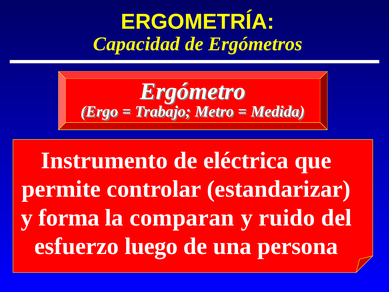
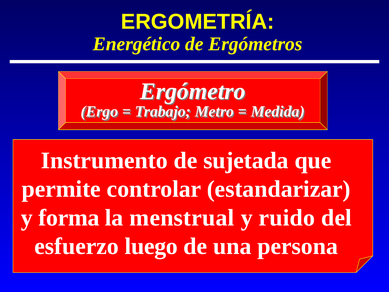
Capacidad: Capacidad -> Energético
eléctrica: eléctrica -> sujetada
comparan: comparan -> menstrual
